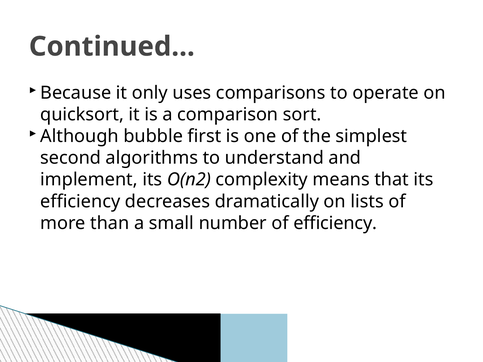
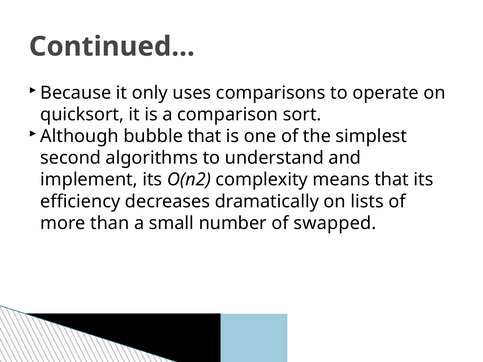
bubble first: first -> that
of efficiency: efficiency -> swapped
